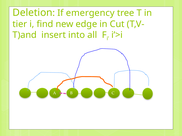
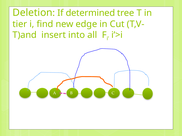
emergency: emergency -> determined
